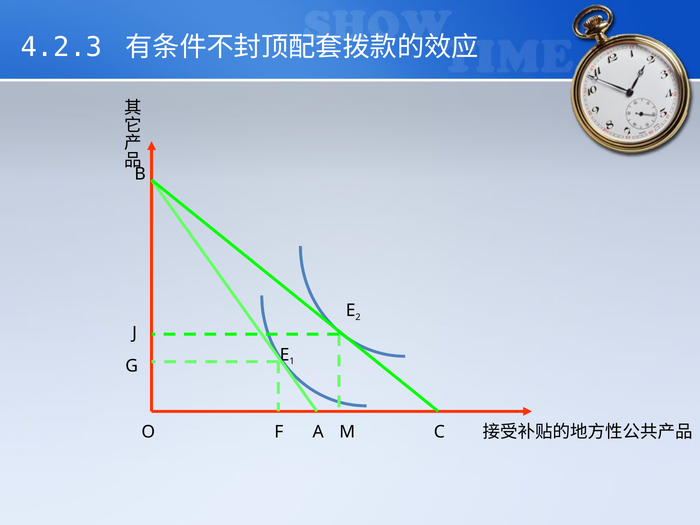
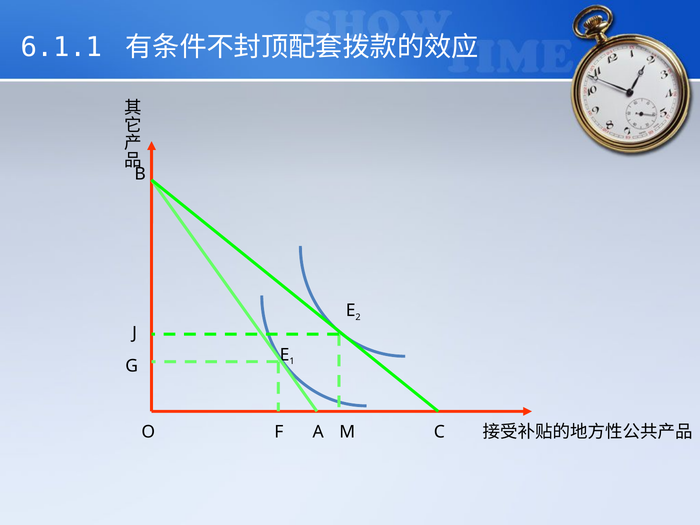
4.2.3: 4.2.3 -> 6.1.1
